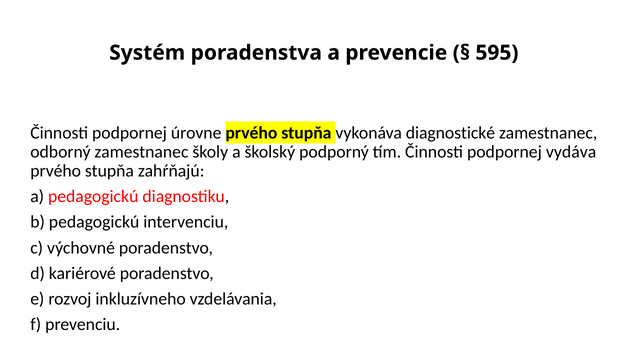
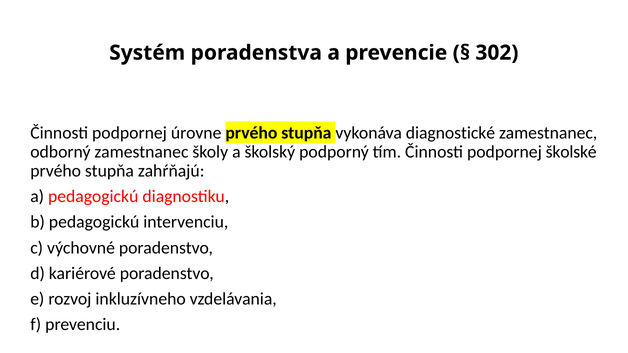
595: 595 -> 302
vydáva: vydáva -> školské
